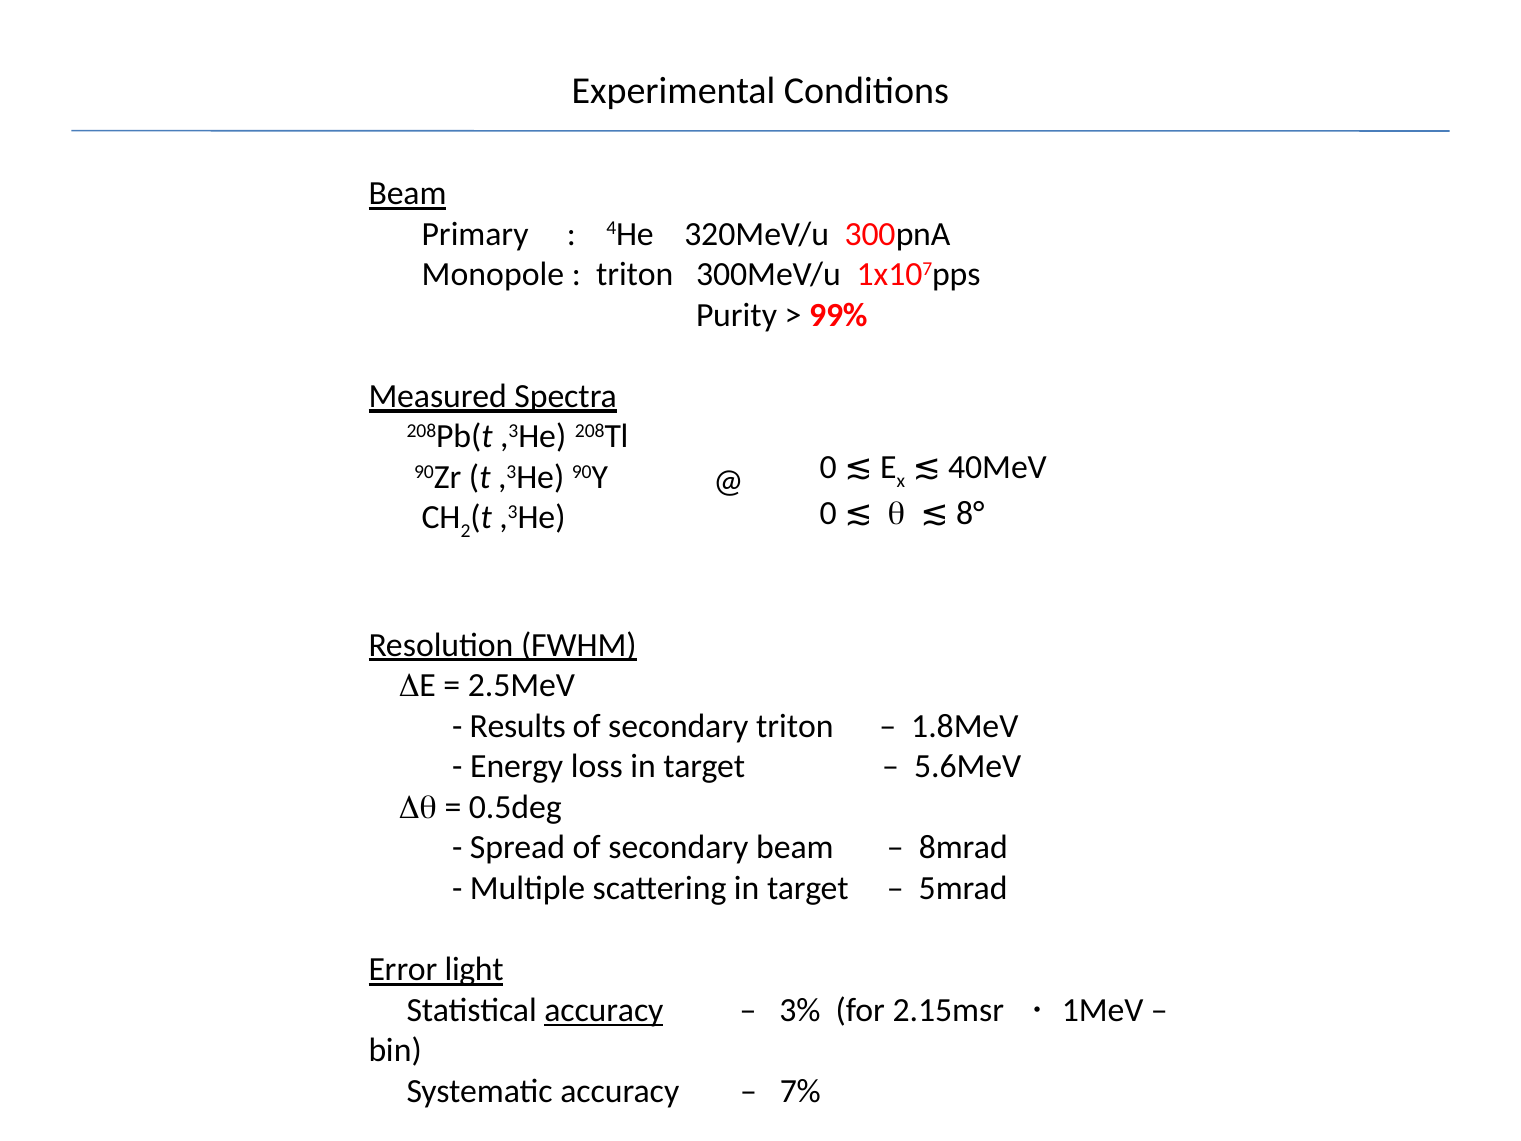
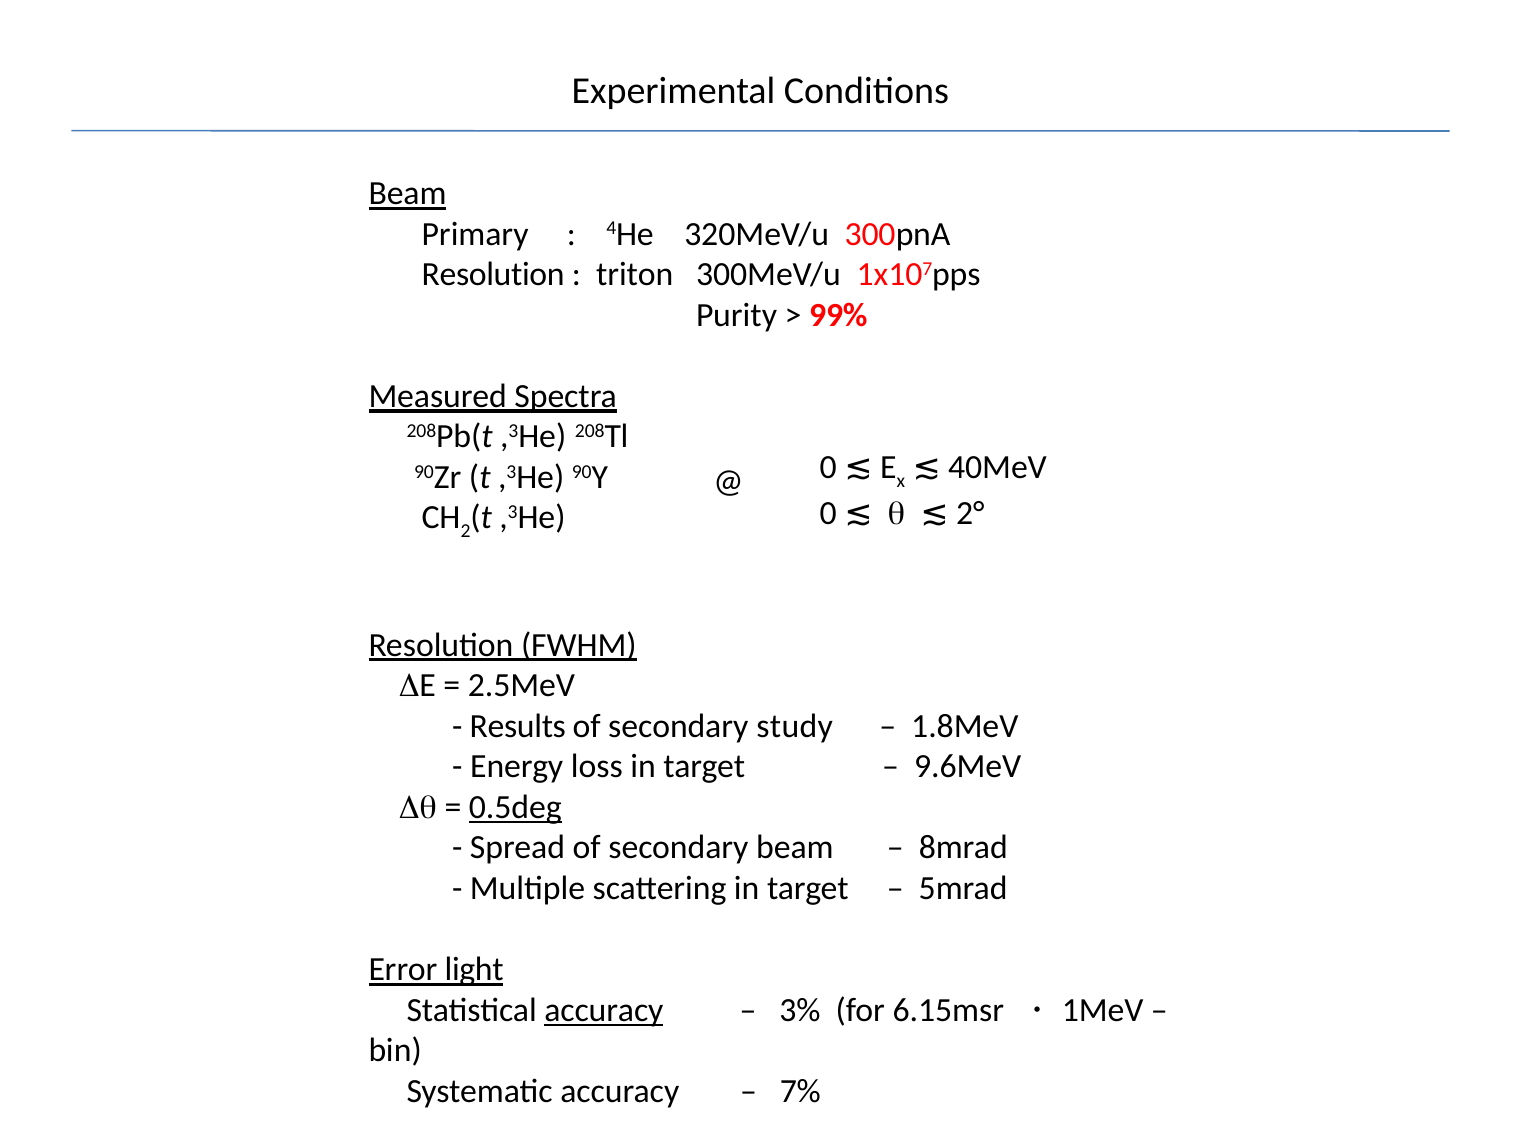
Monopole at (493, 274): Monopole -> Resolution
8°: 8° -> 2°
secondary triton: triton -> study
5.6MeV: 5.6MeV -> 9.6MeV
0.5deg underline: none -> present
2.15msr: 2.15msr -> 6.15msr
